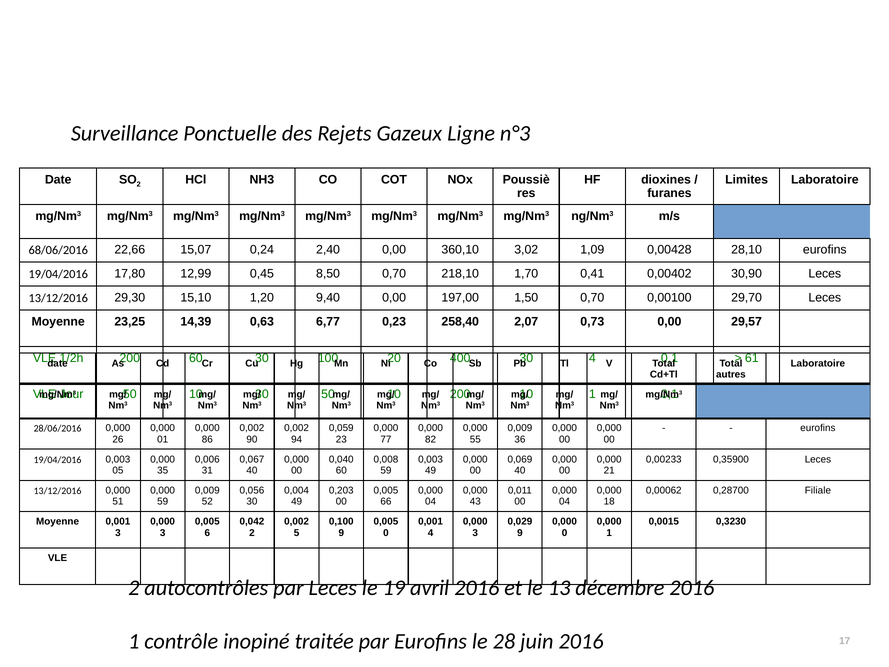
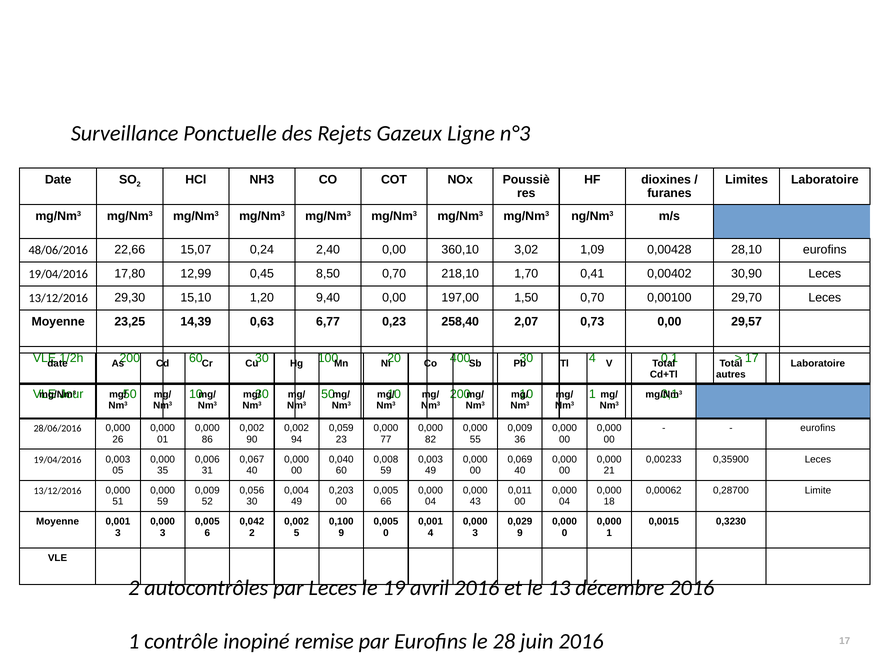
68/06/2016: 68/06/2016 -> 48/06/2016
61 at (752, 358): 61 -> 17
Filiale: Filiale -> Limite
traitée: traitée -> remise
